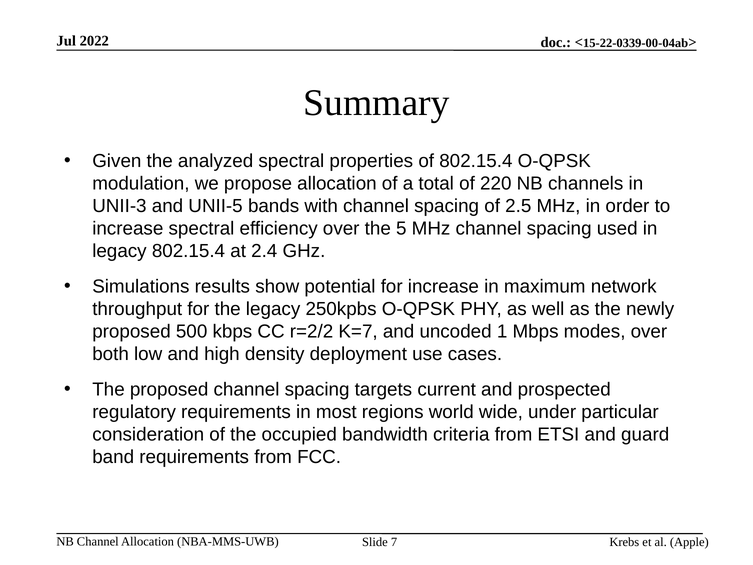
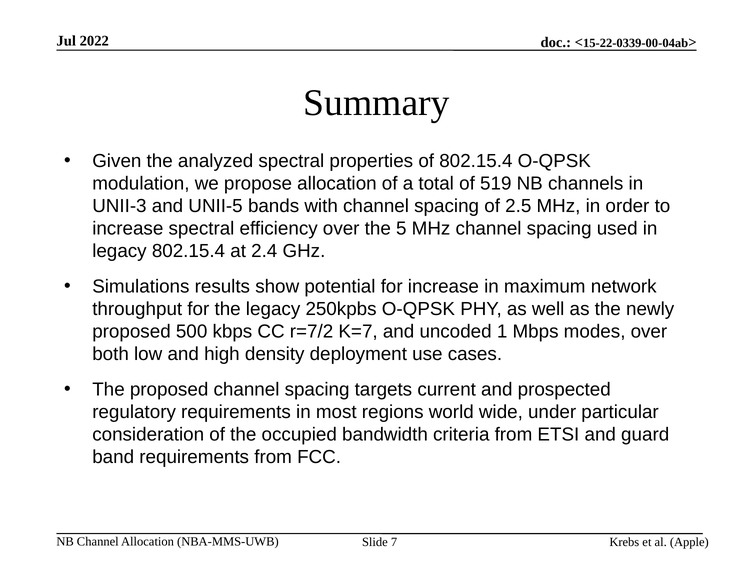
220: 220 -> 519
r=2/2: r=2/2 -> r=7/2
